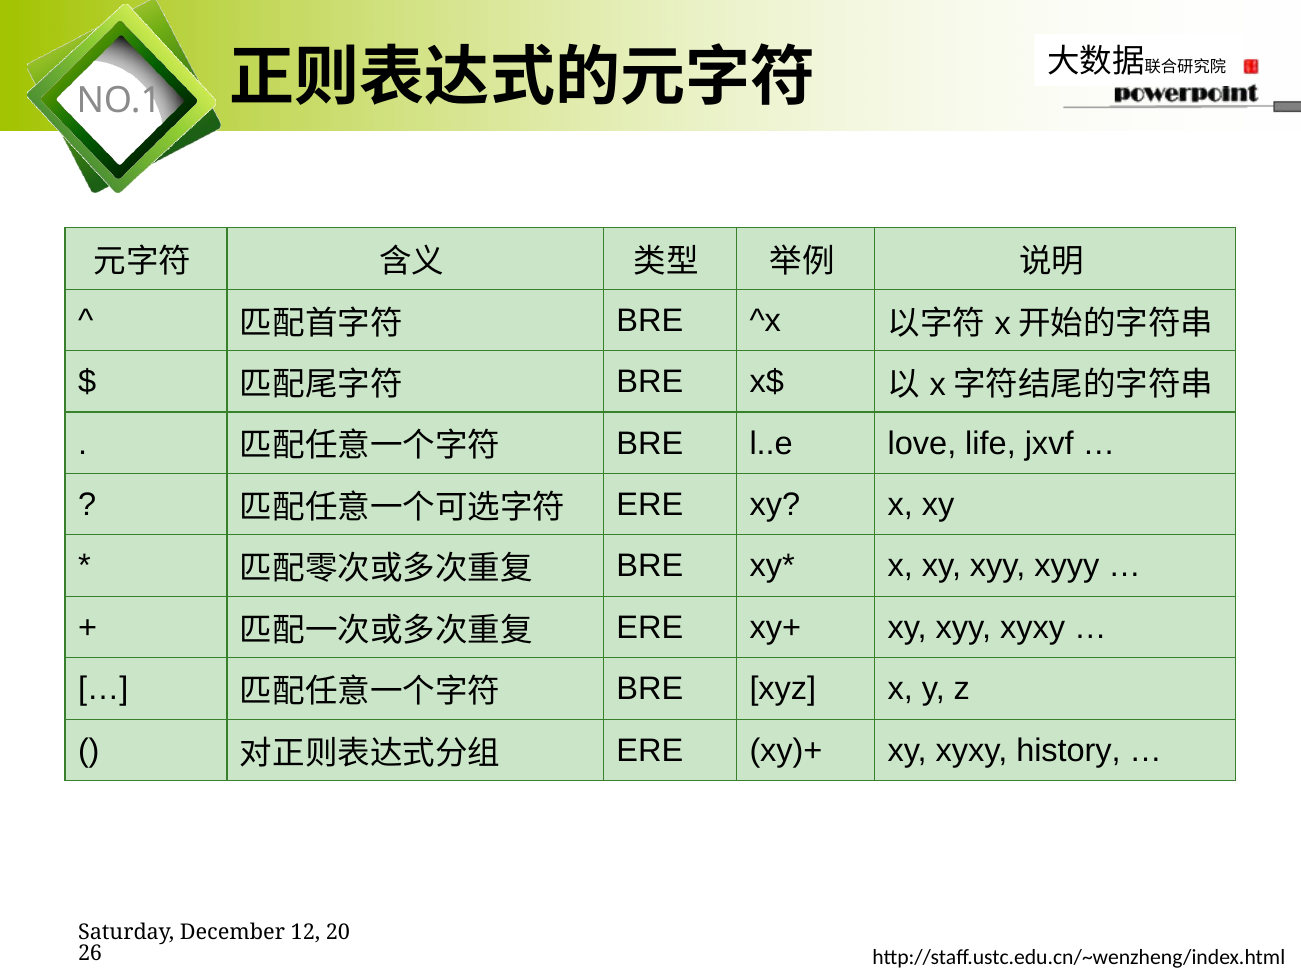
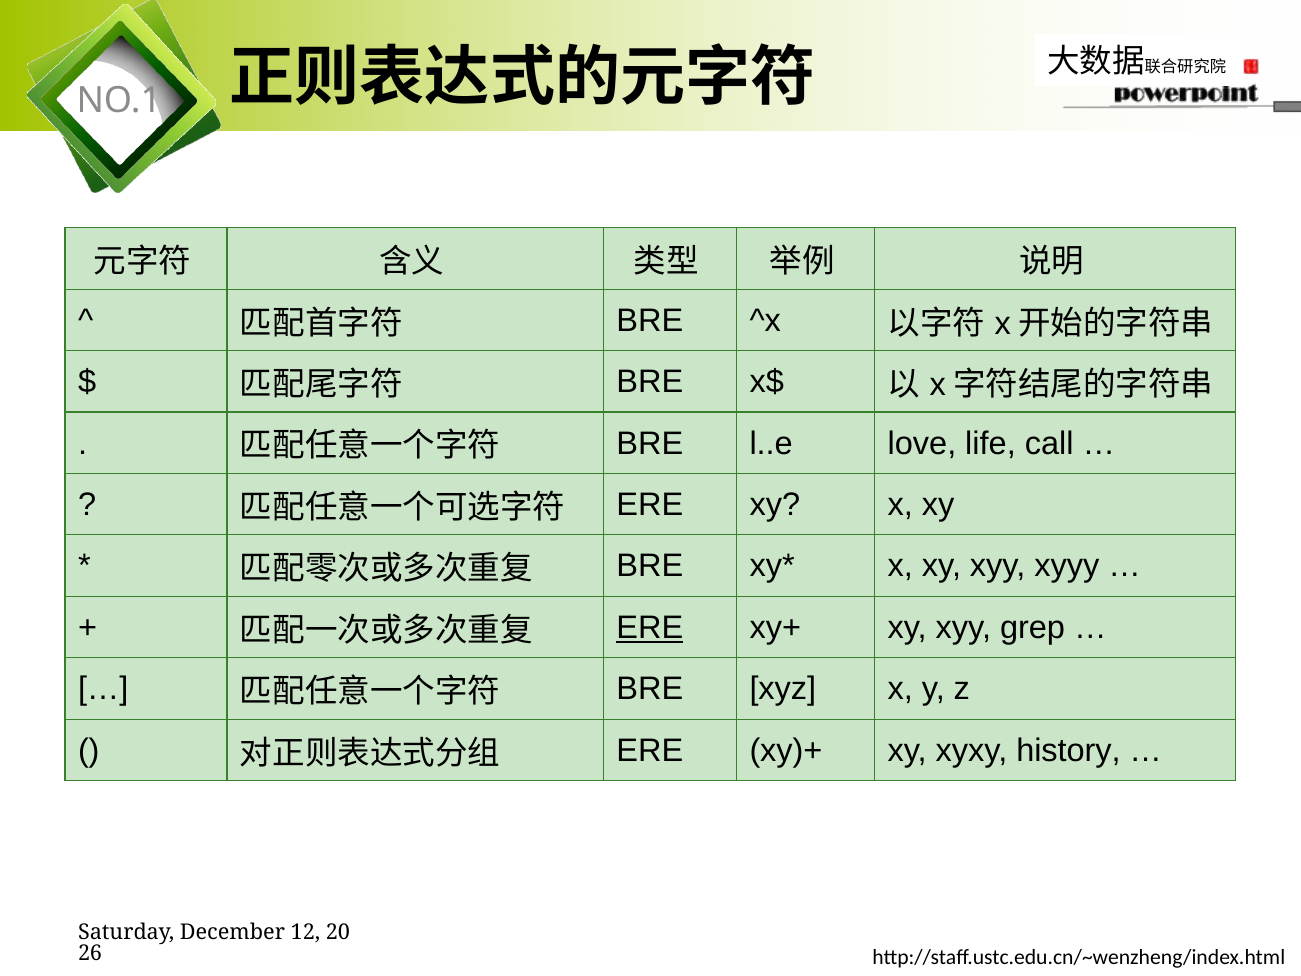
jxvf: jxvf -> call
ERE at (650, 627) underline: none -> present
xyy xyxy: xyxy -> grep
